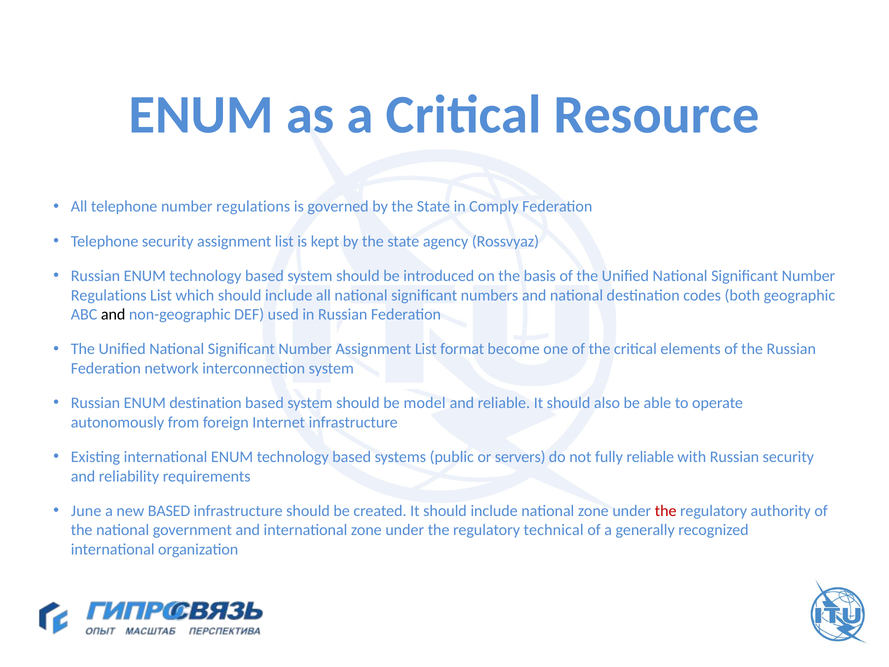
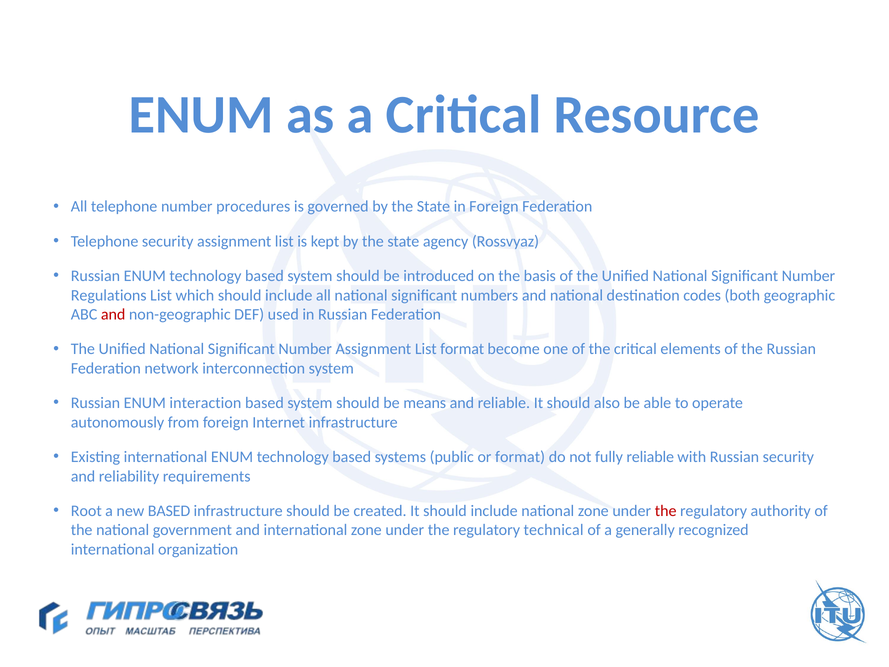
telephone number regulations: regulations -> procedures
in Comply: Comply -> Foreign
and at (113, 314) colour: black -> red
ENUM destination: destination -> interaction
model: model -> means
or servers: servers -> format
June: June -> Root
